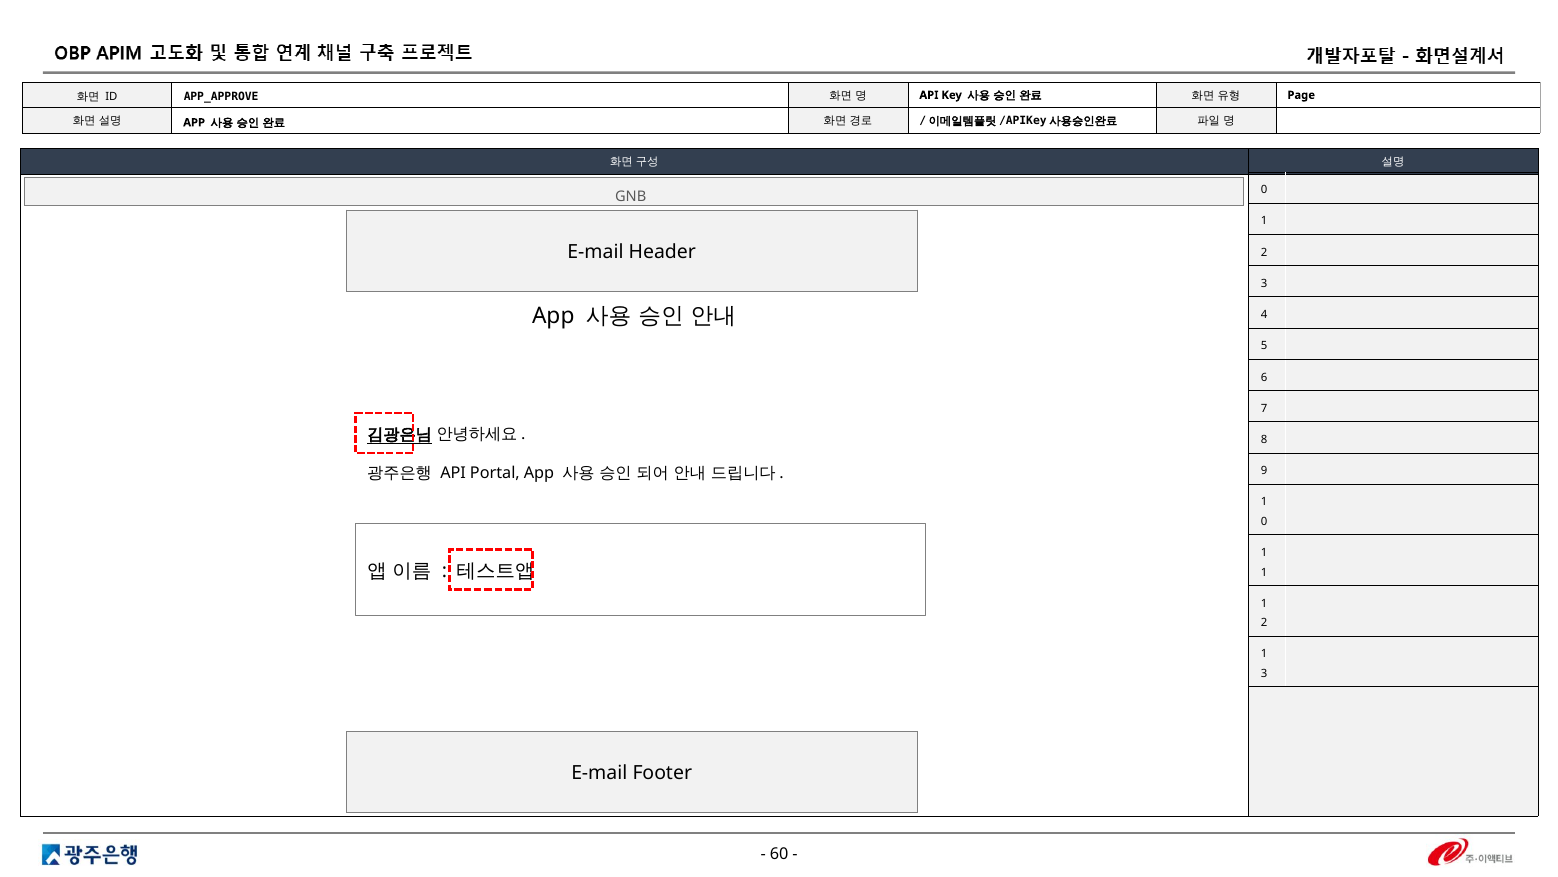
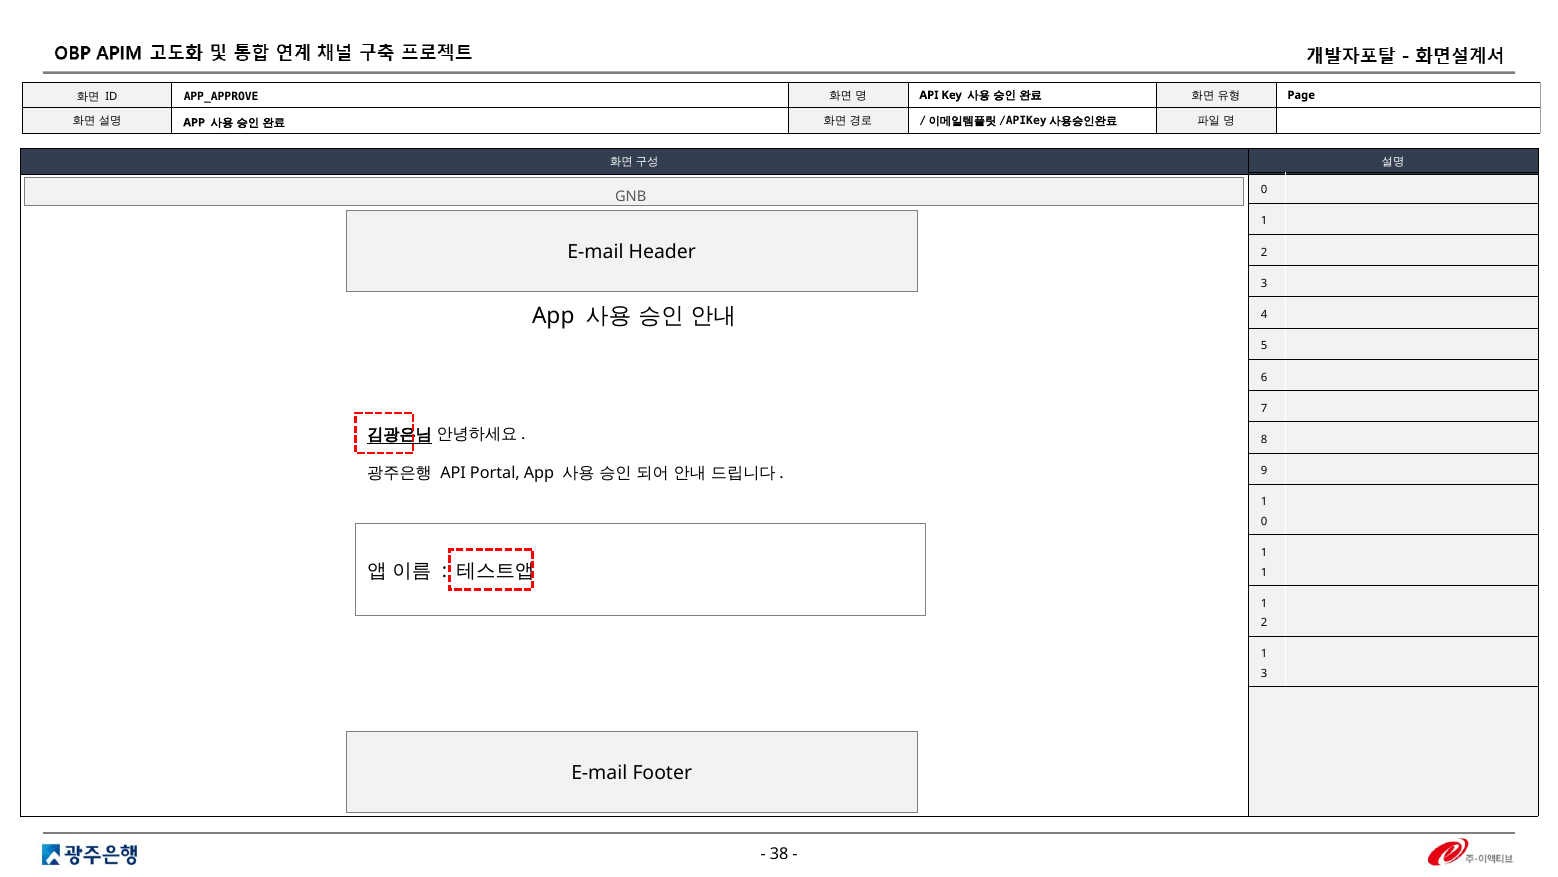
60: 60 -> 38
